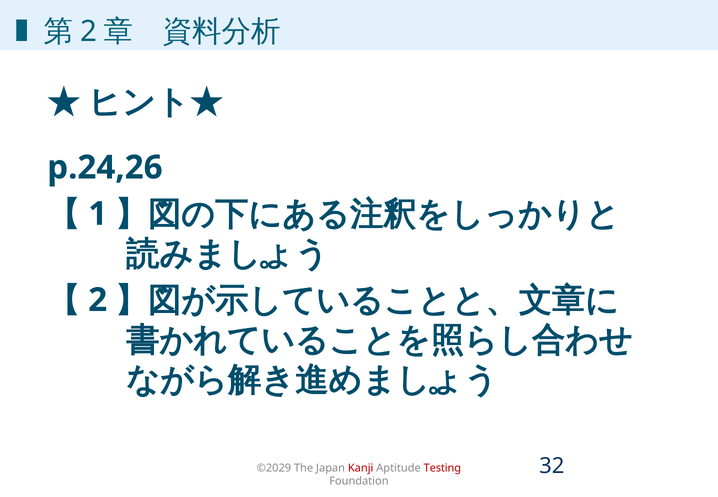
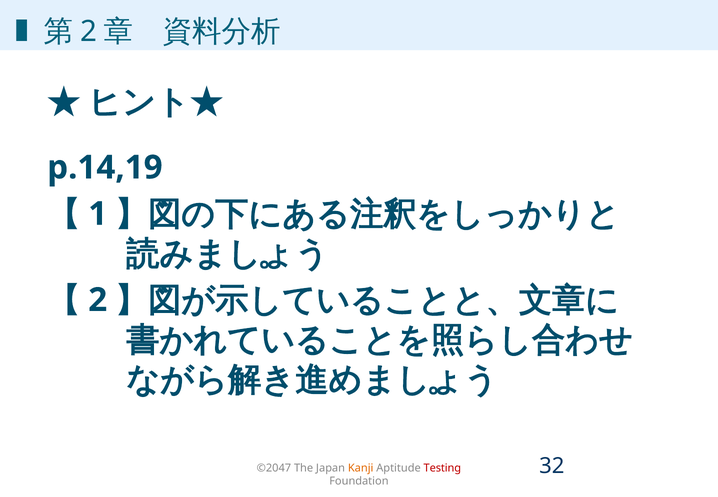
p.24,26: p.24,26 -> p.14,19
©2029: ©2029 -> ©2047
Kanji colour: red -> orange
